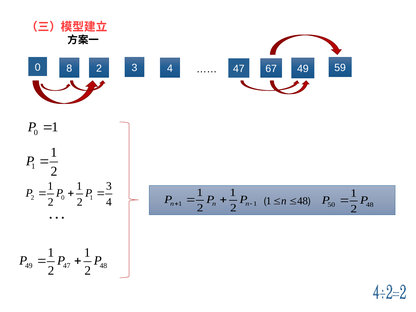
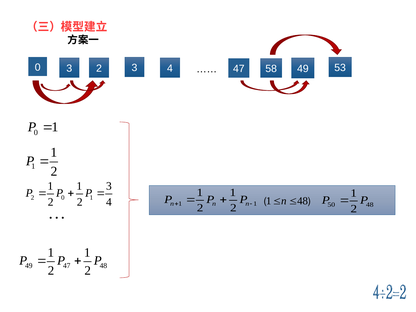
0 8: 8 -> 3
67: 67 -> 58
59: 59 -> 53
